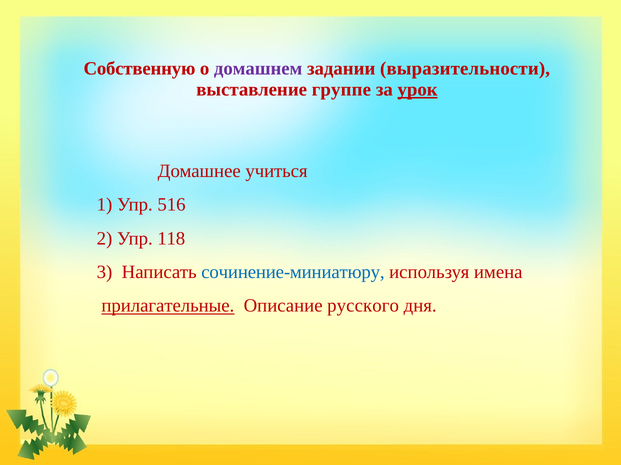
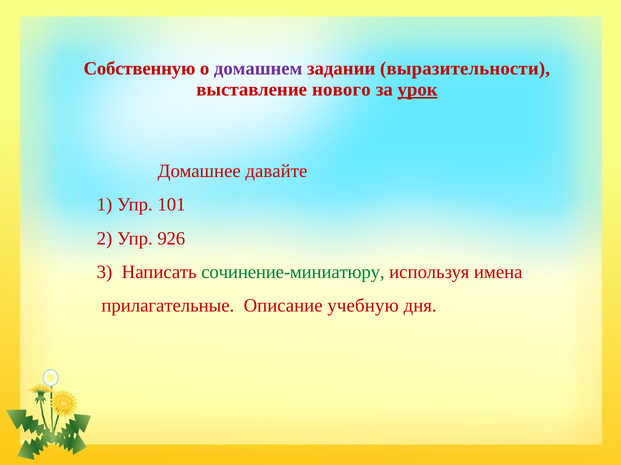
группе: группе -> нового
учиться: учиться -> давайте
516: 516 -> 101
118: 118 -> 926
сочинение-миниатюру colour: blue -> green
прилагательные underline: present -> none
русского: русского -> учебную
